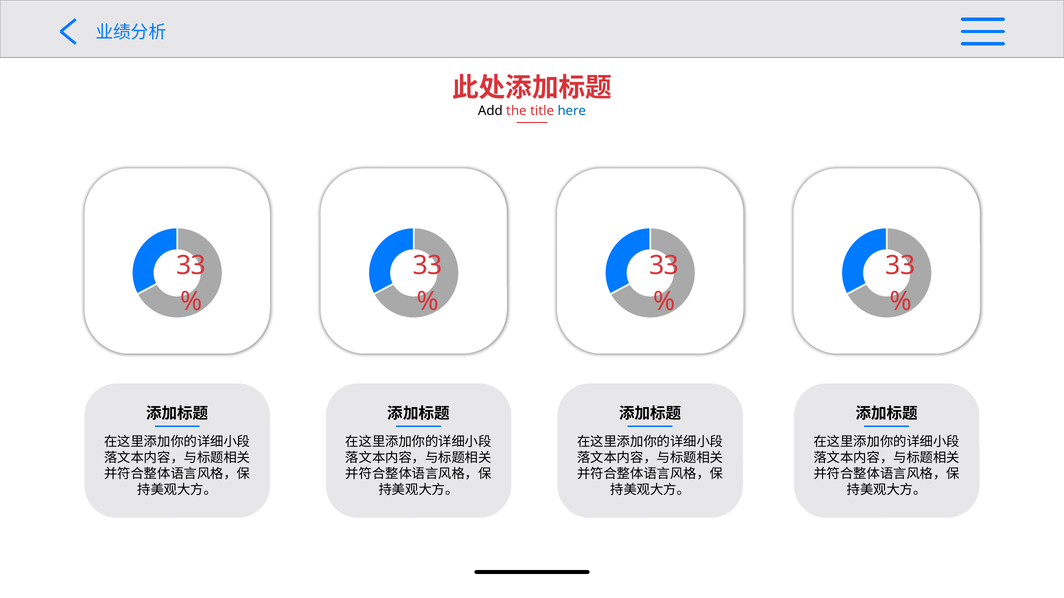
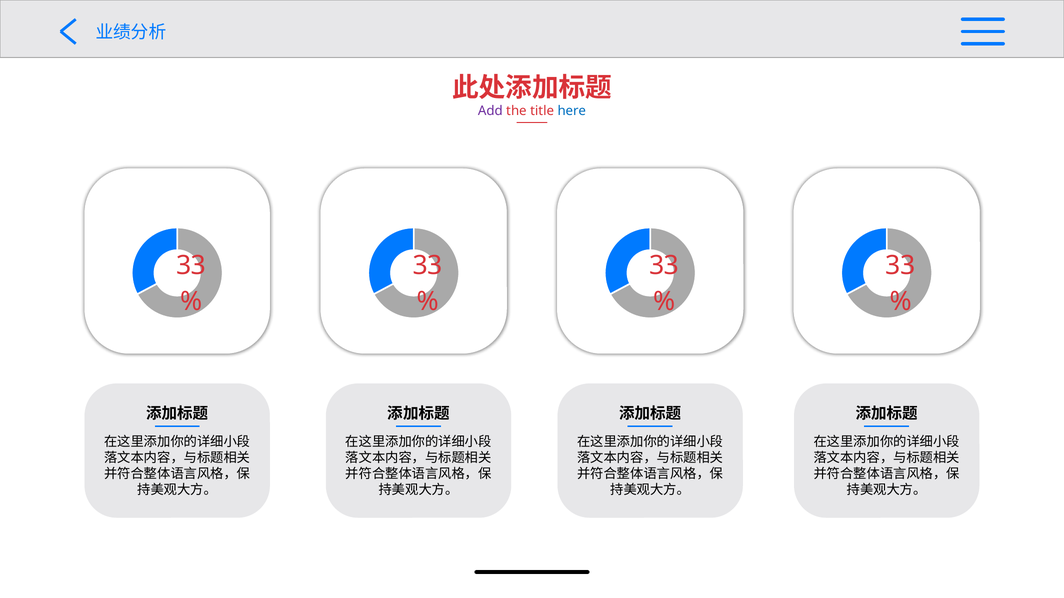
Add colour: black -> purple
